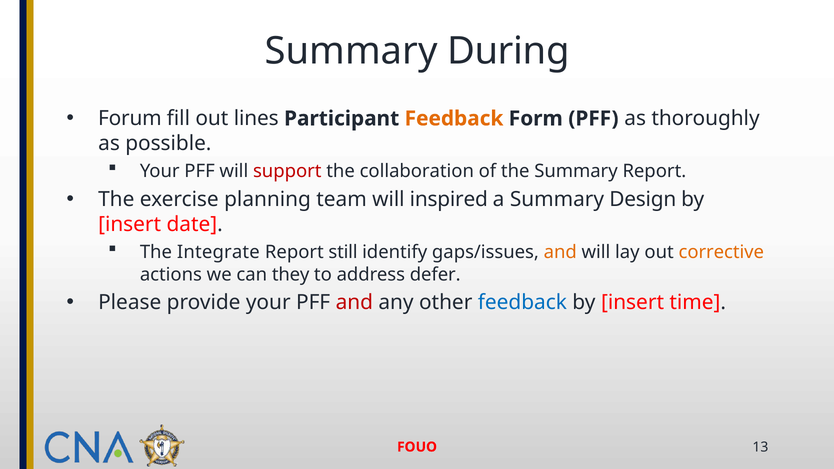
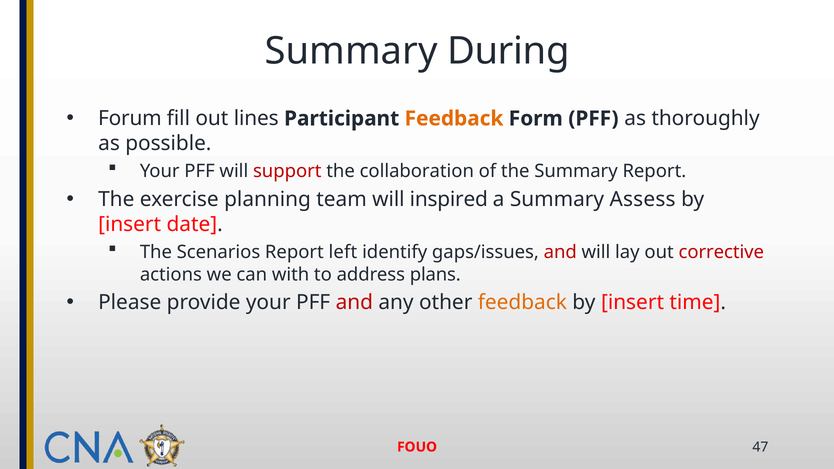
Design: Design -> Assess
Integrate: Integrate -> Scenarios
still: still -> left
and at (560, 252) colour: orange -> red
corrective colour: orange -> red
they: they -> with
defer: defer -> plans
feedback at (522, 303) colour: blue -> orange
13: 13 -> 47
